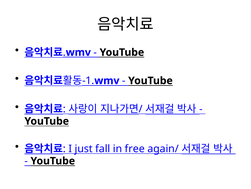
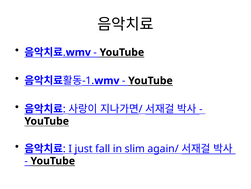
free: free -> slim
